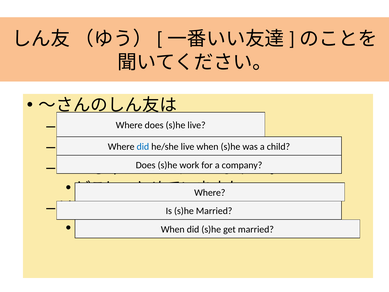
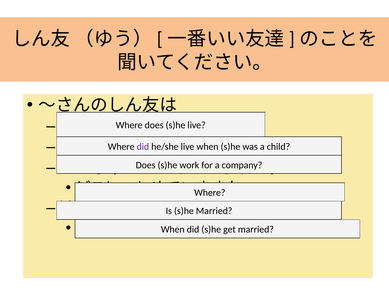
did at (143, 147) colour: blue -> purple
